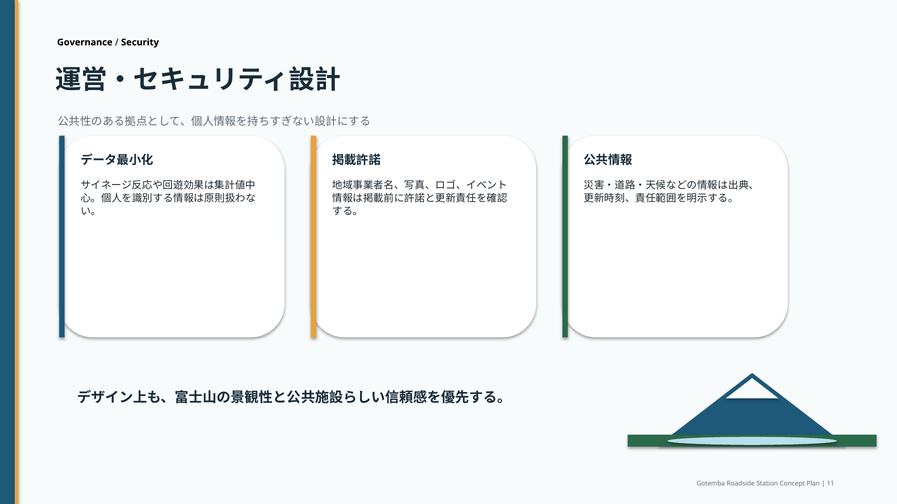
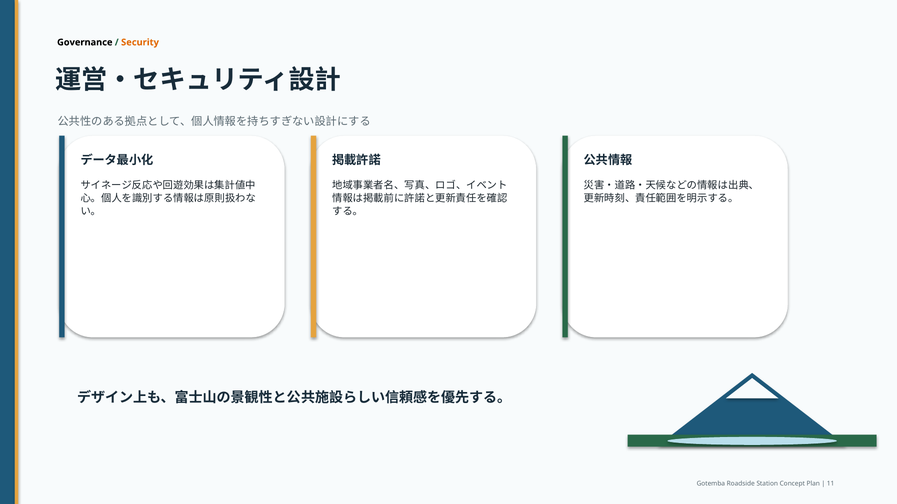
Security colour: black -> orange
